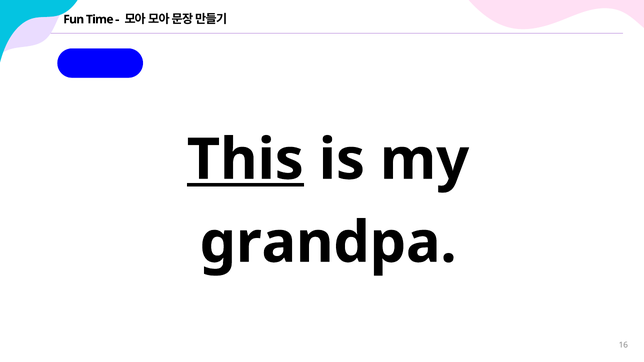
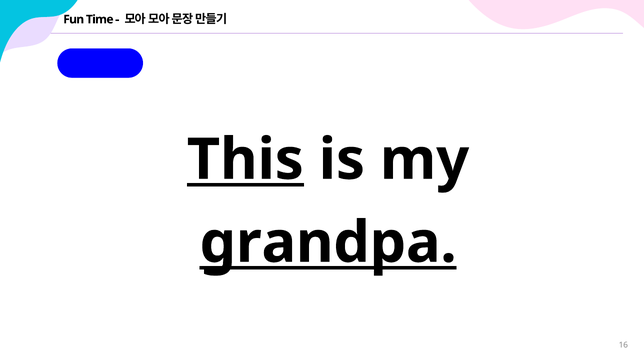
grandpa underline: none -> present
